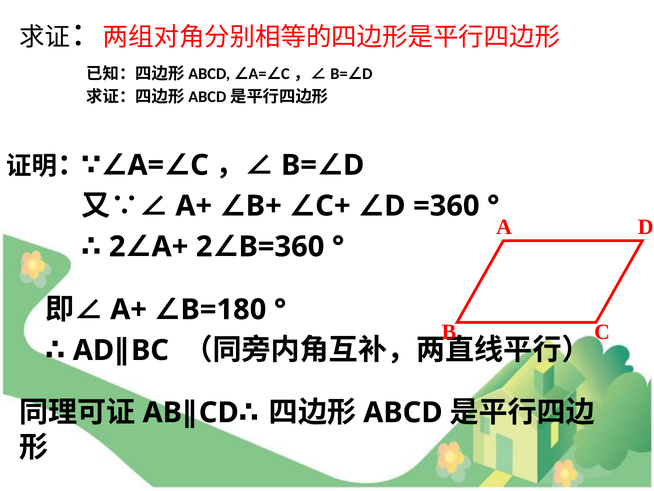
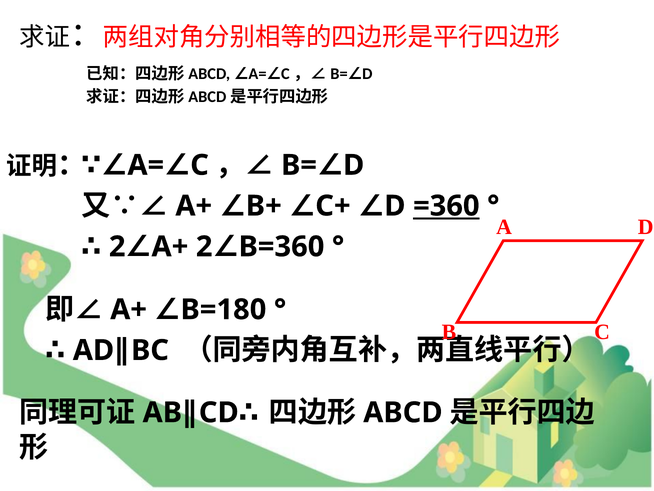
=360 underline: none -> present
